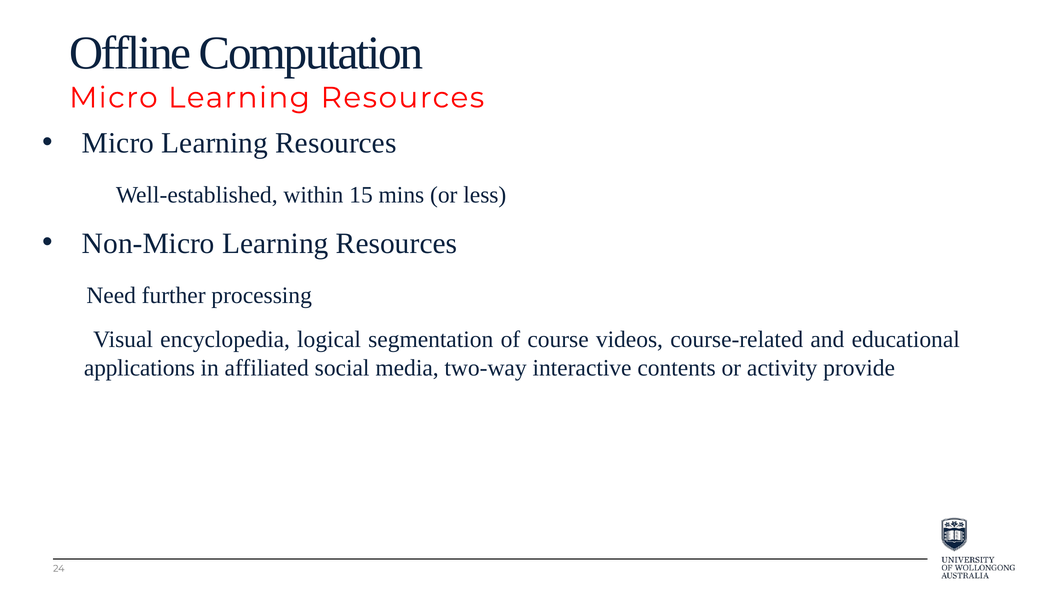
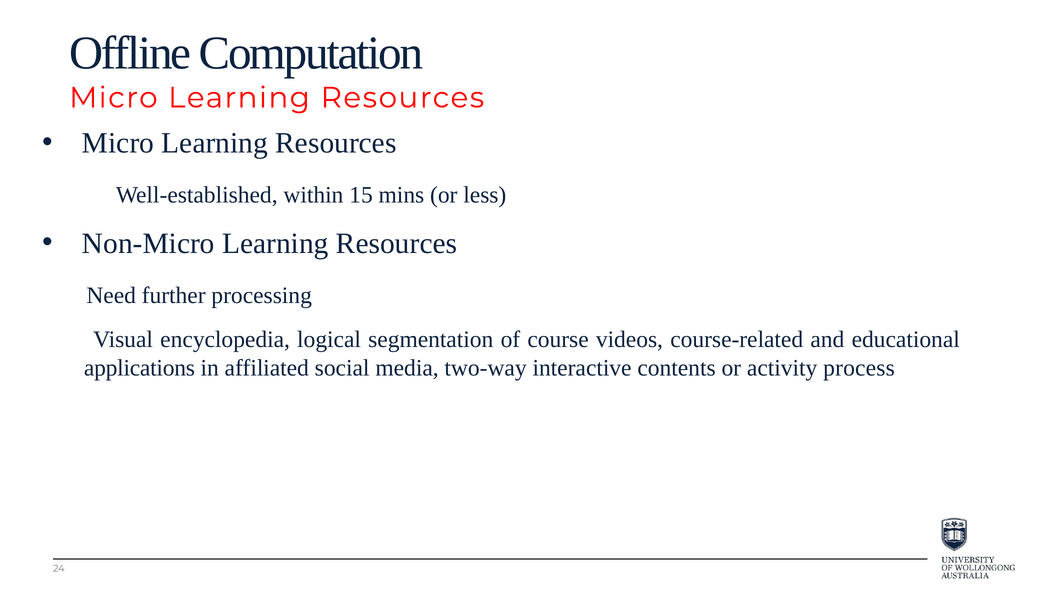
provide: provide -> process
